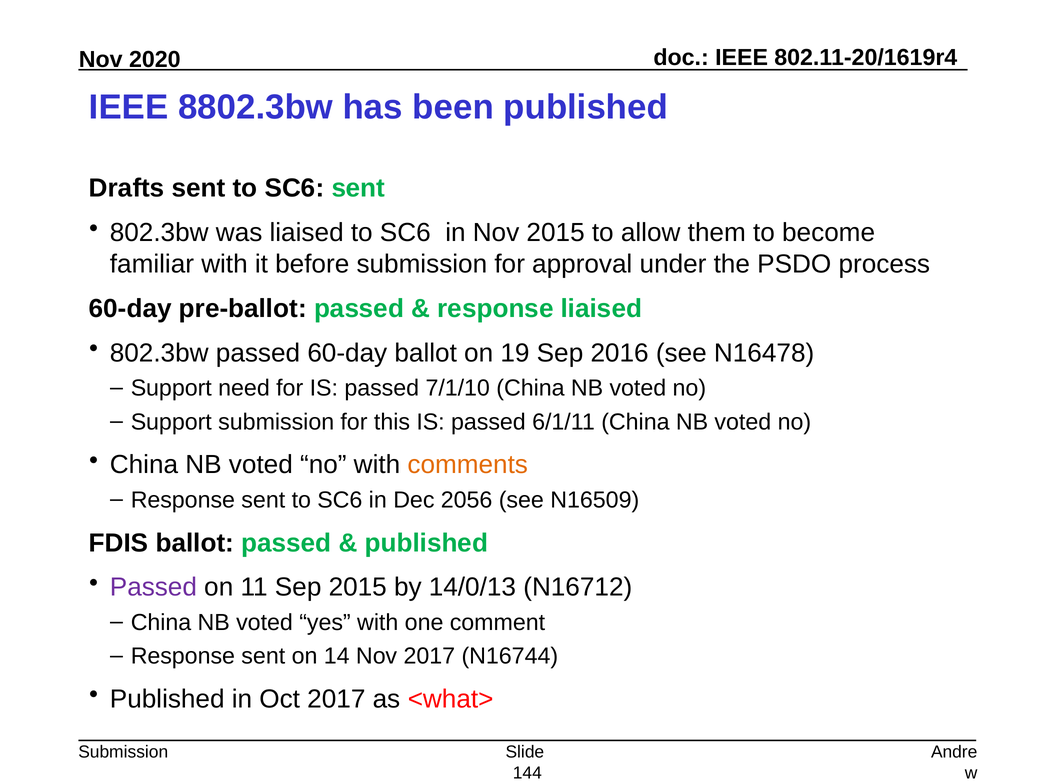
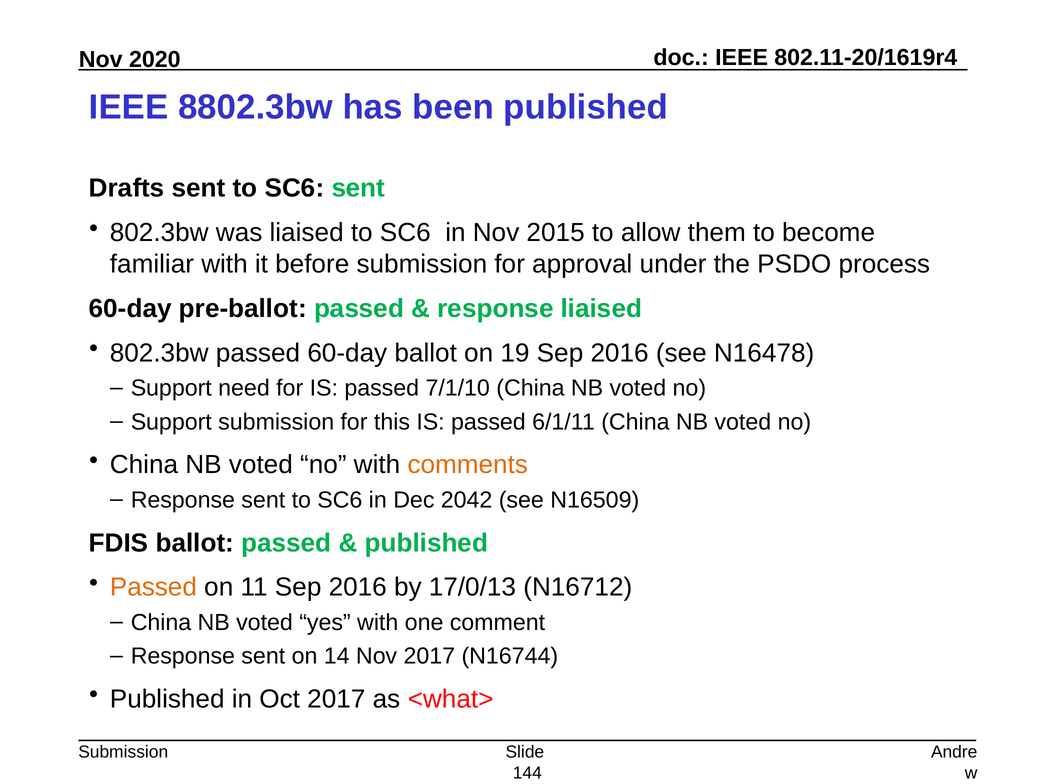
2056: 2056 -> 2042
Passed at (153, 588) colour: purple -> orange
11 Sep 2015: 2015 -> 2016
14/0/13: 14/0/13 -> 17/0/13
